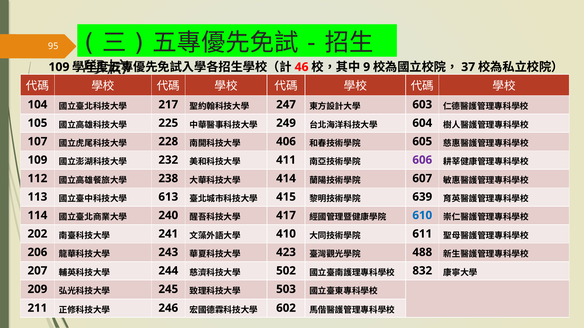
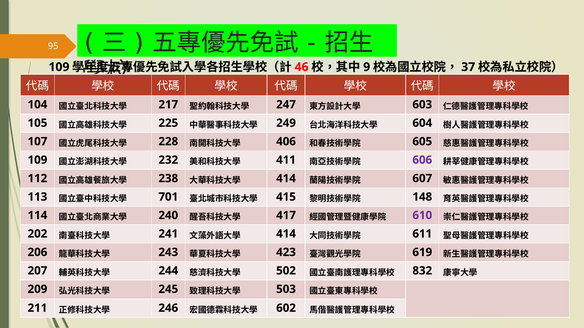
613: 613 -> 701
639: 639 -> 148
610 colour: blue -> purple
410 at (286, 234): 410 -> 414
488: 488 -> 619
